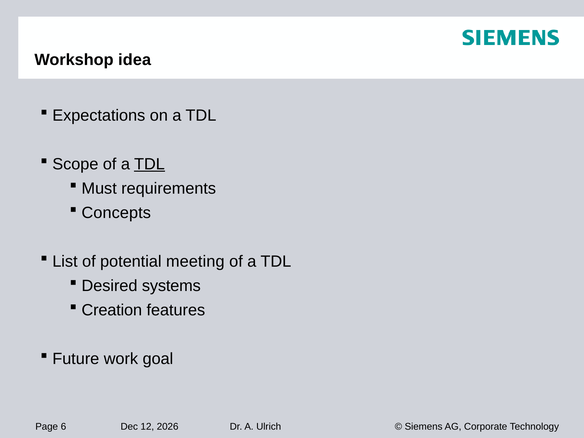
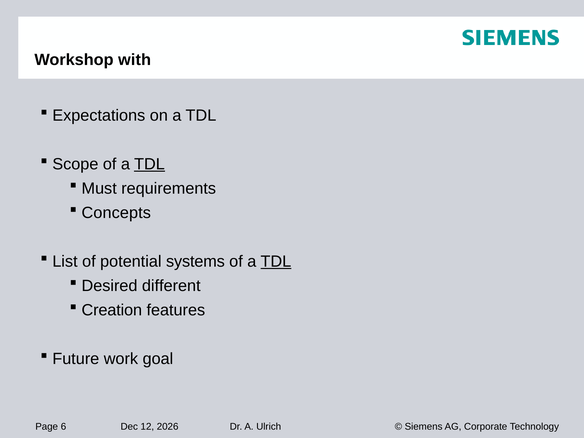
idea: idea -> with
meeting: meeting -> systems
TDL at (276, 262) underline: none -> present
systems: systems -> different
